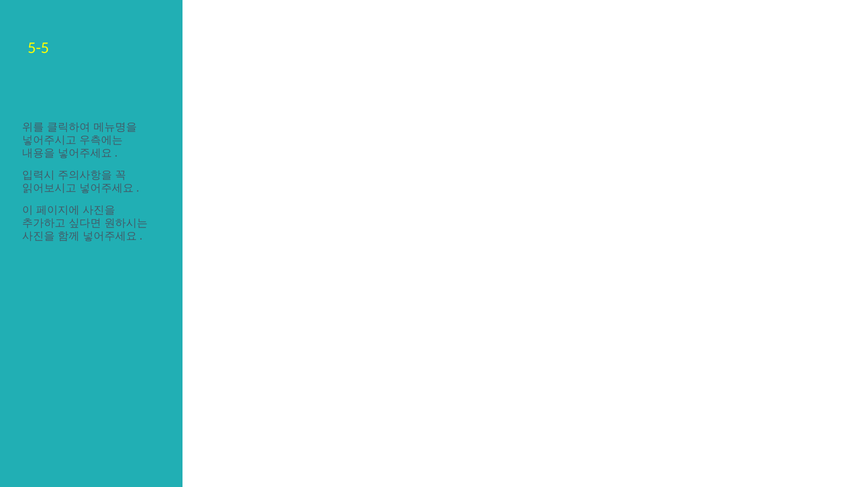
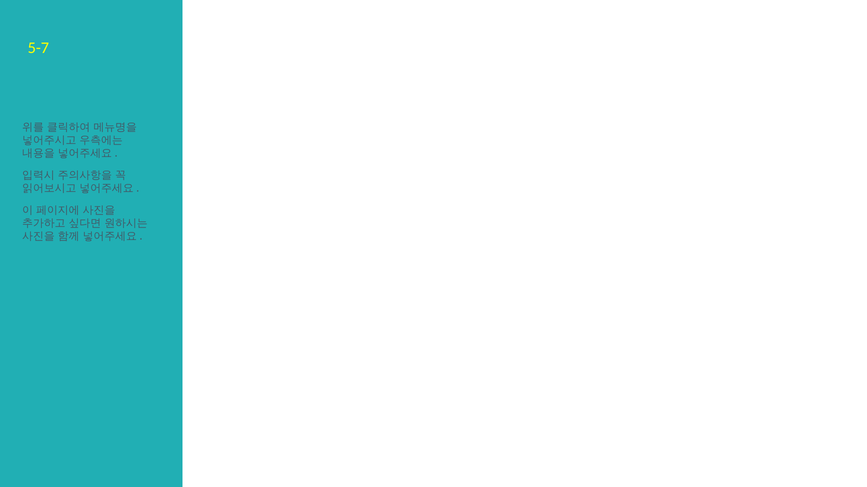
5-5: 5-5 -> 5-7
